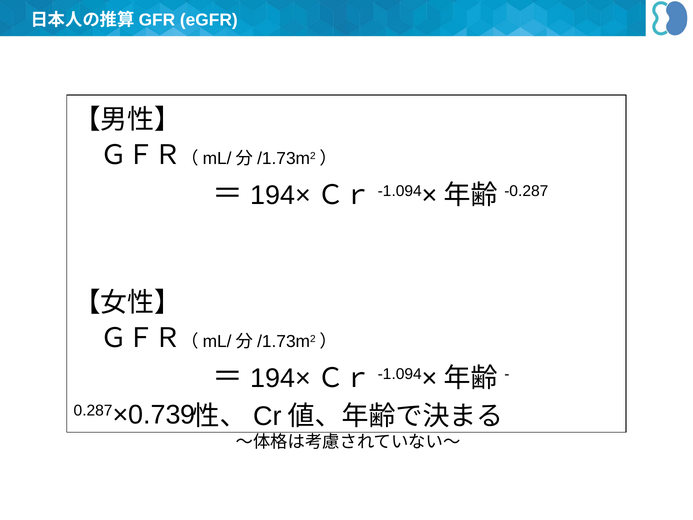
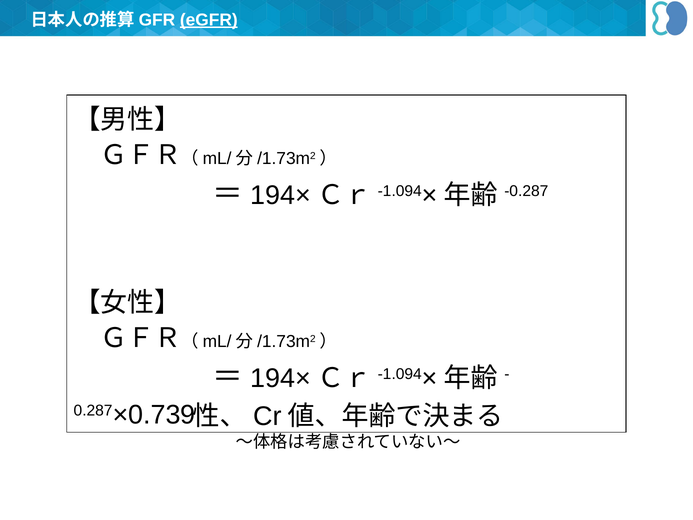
eGFR underline: none -> present
